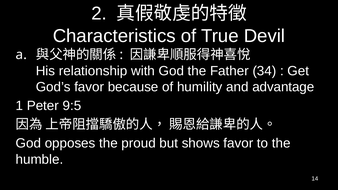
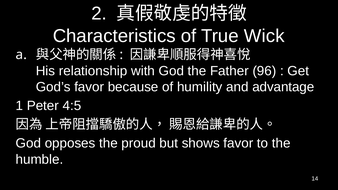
Devil: Devil -> Wick
34: 34 -> 96
9:5: 9:5 -> 4:5
